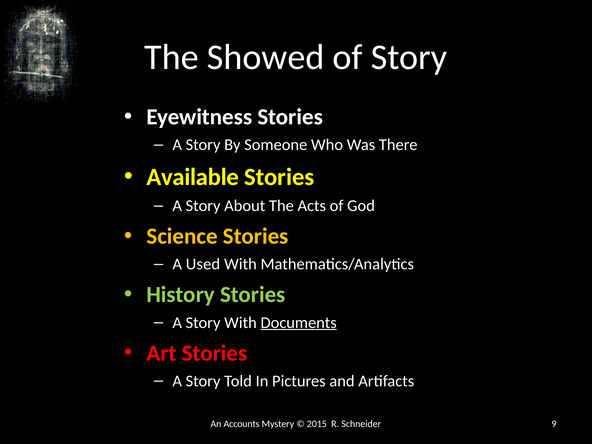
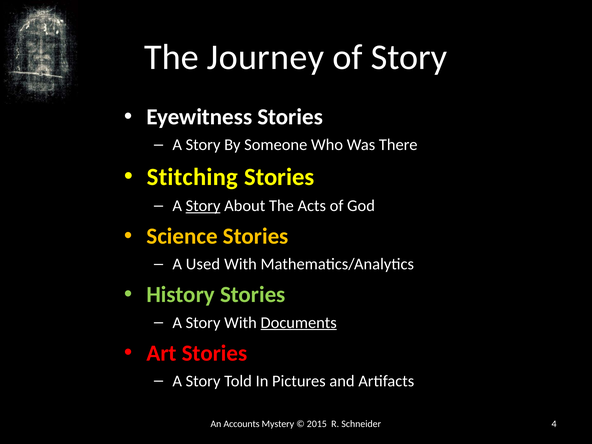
Showed: Showed -> Journey
Available: Available -> Stitching
Story at (203, 206) underline: none -> present
9: 9 -> 4
